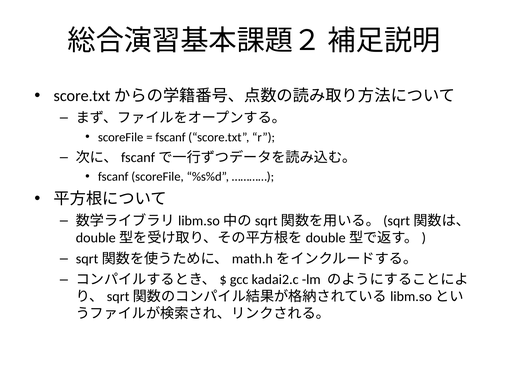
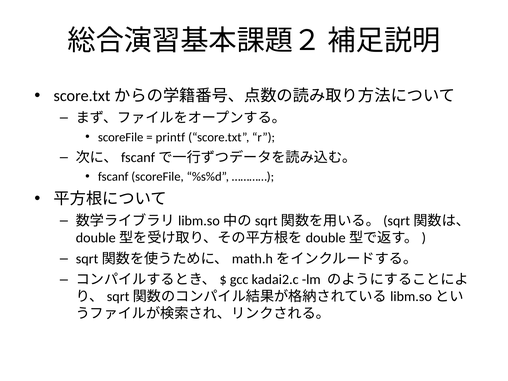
fscanf at (170, 137): fscanf -> printf
